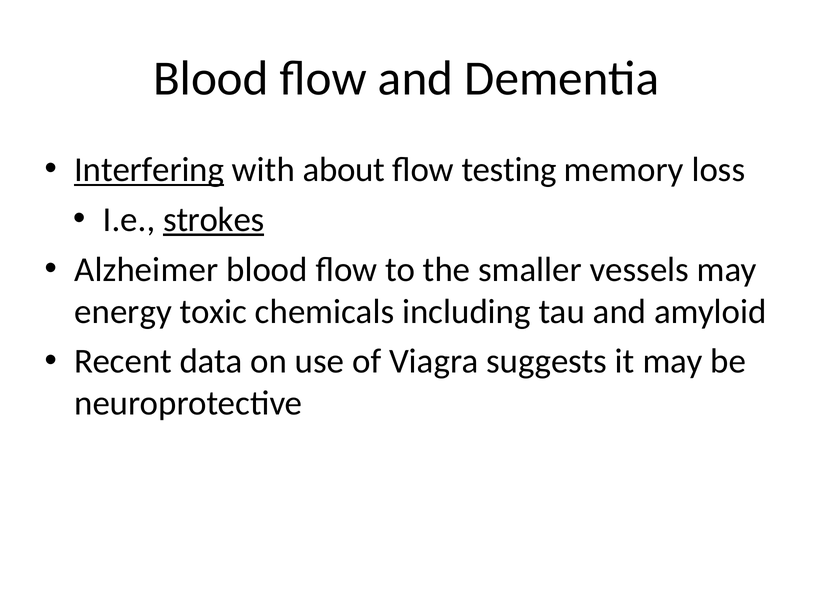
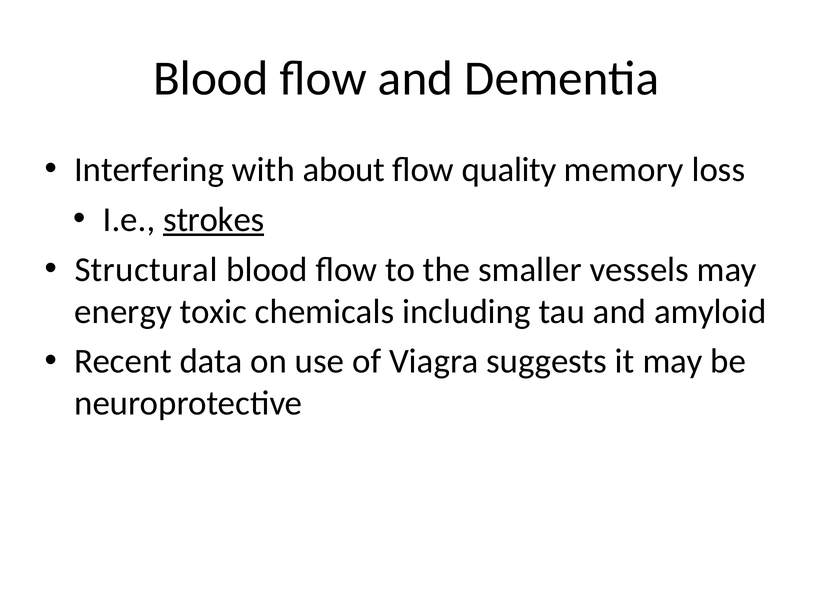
Interfering underline: present -> none
testing: testing -> quality
Alzheimer: Alzheimer -> Structural
